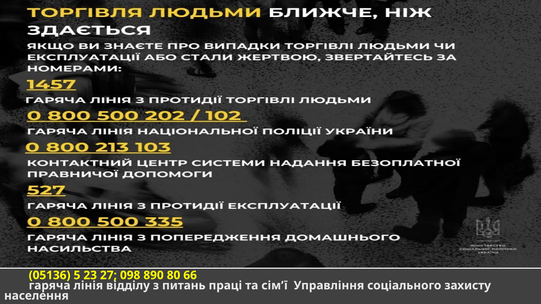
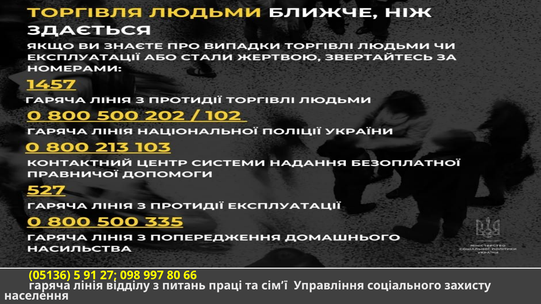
23: 23 -> 91
890: 890 -> 997
